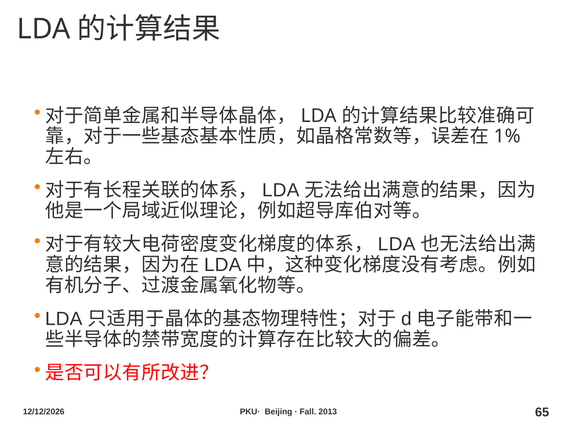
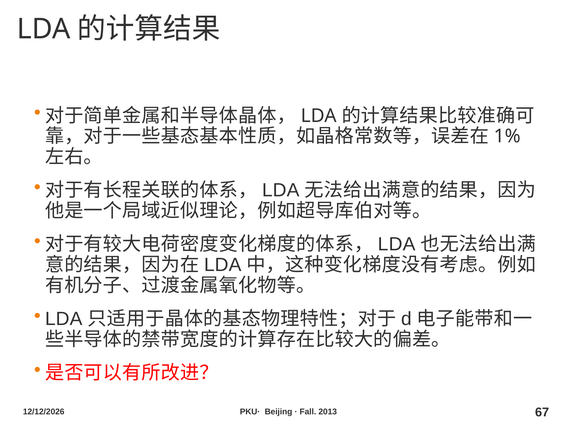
65: 65 -> 67
